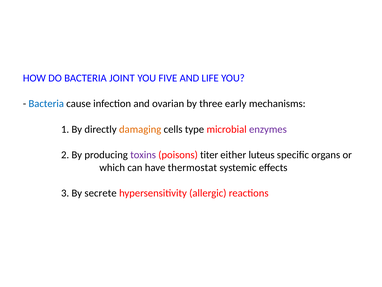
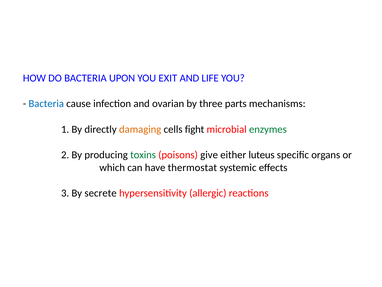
JOINT: JOINT -> UPON
FIVE: FIVE -> EXIT
early: early -> parts
type: type -> fight
enzymes colour: purple -> green
toxins colour: purple -> green
titer: titer -> give
